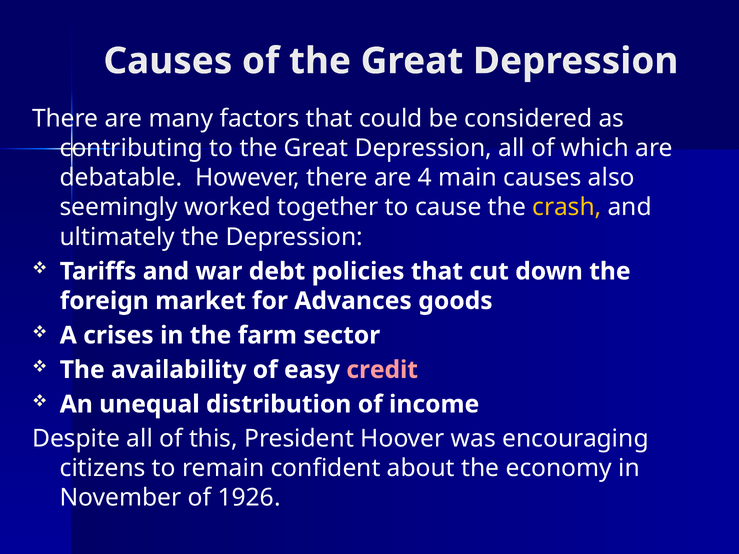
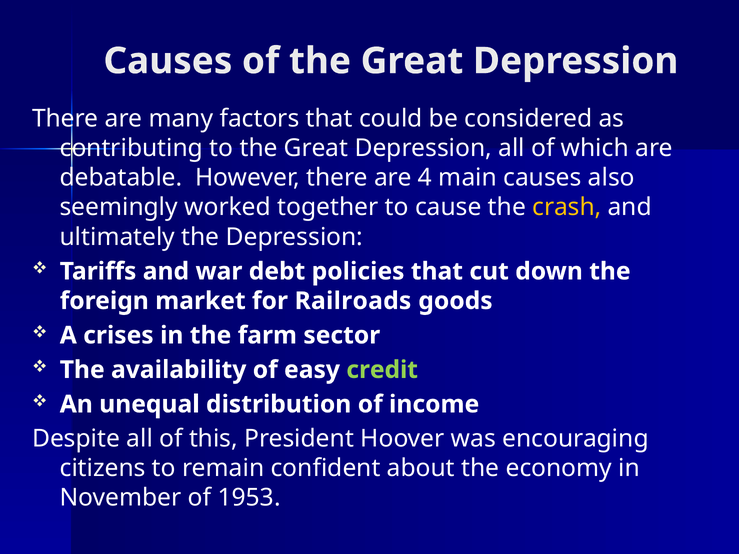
Advances: Advances -> Railroads
credit colour: pink -> light green
1926: 1926 -> 1953
